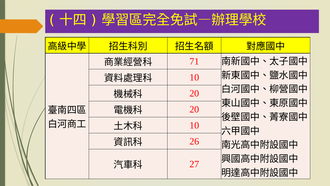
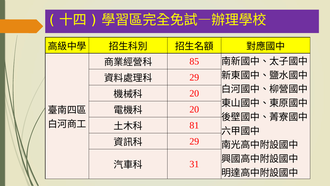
71: 71 -> 85
10 at (194, 77): 10 -> 29
10 at (194, 125): 10 -> 81
26 at (194, 141): 26 -> 29
27: 27 -> 31
